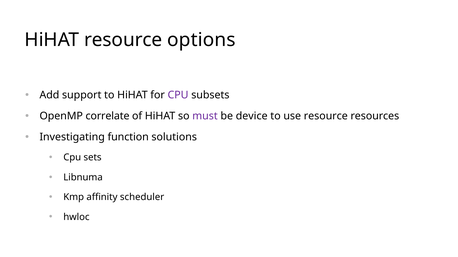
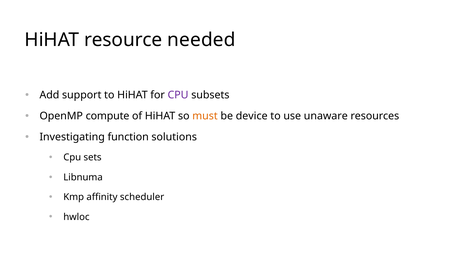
options: options -> needed
correlate: correlate -> compute
must colour: purple -> orange
use resource: resource -> unaware
